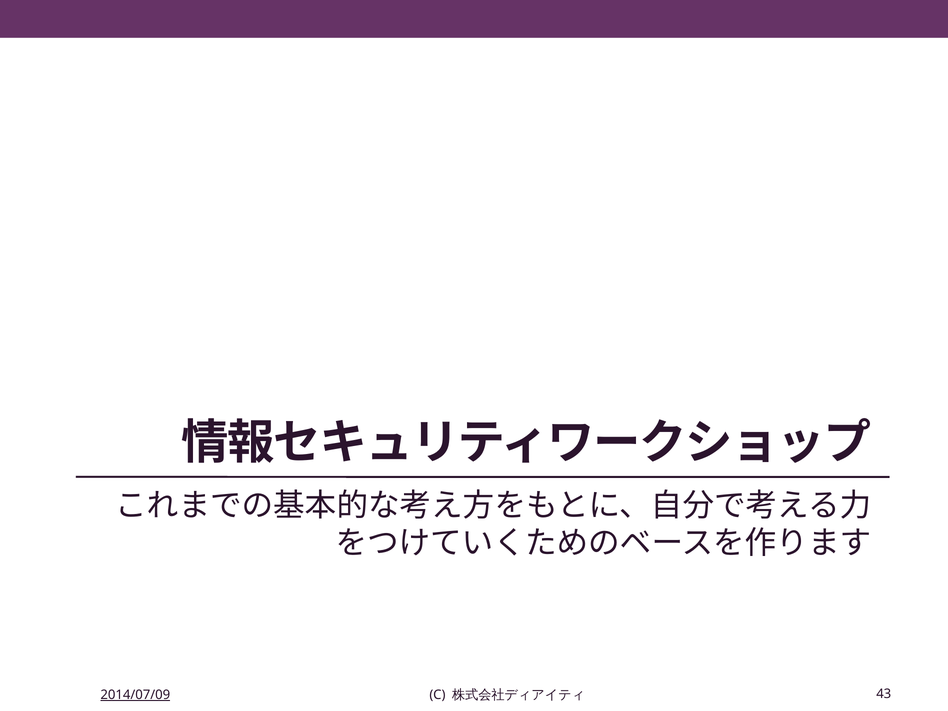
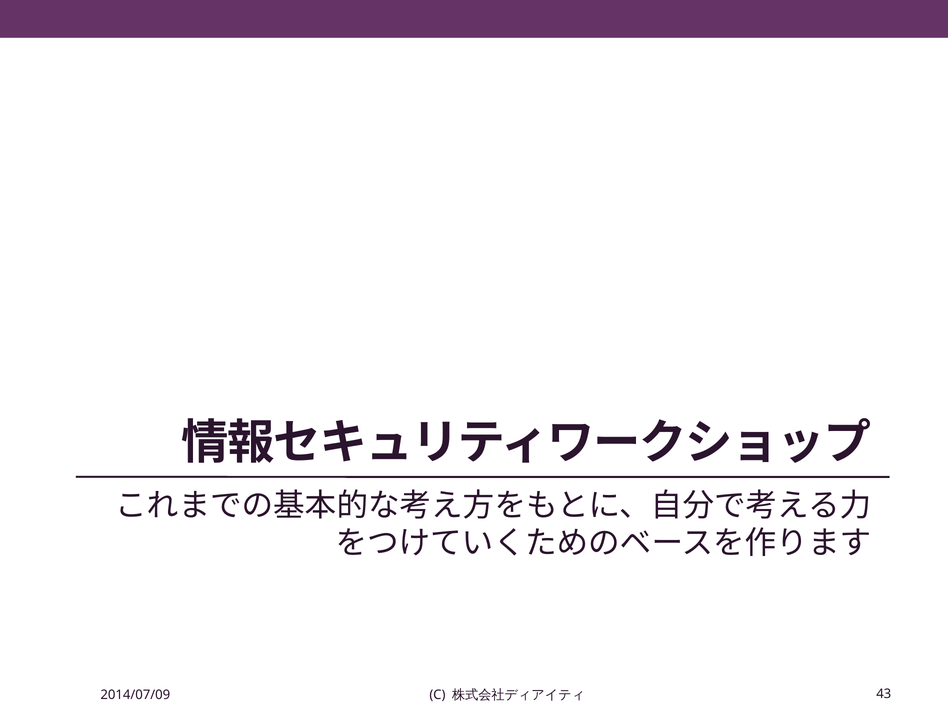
2014/07/09 underline: present -> none
